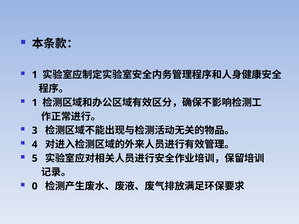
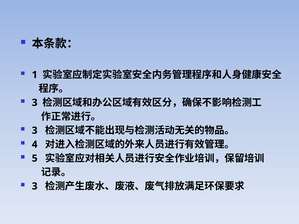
1 at (35, 103): 1 -> 3
0 at (35, 186): 0 -> 3
